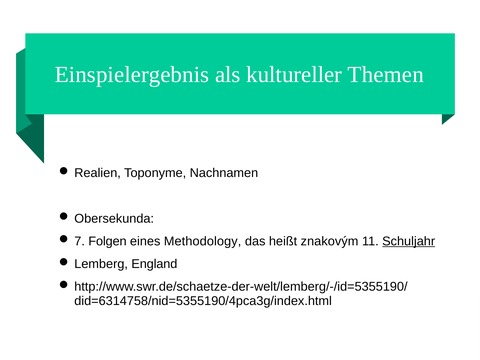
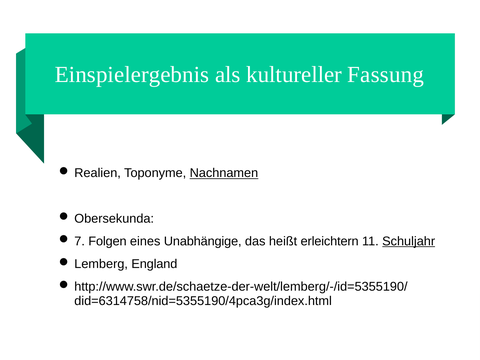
Themen: Themen -> Fassung
Nachnamen underline: none -> present
Methodology: Methodology -> Unabhängige
znakovým: znakovým -> erleichtern
